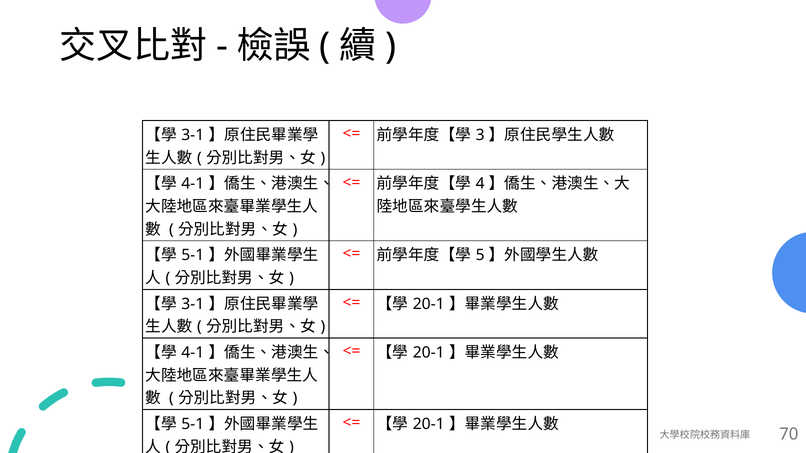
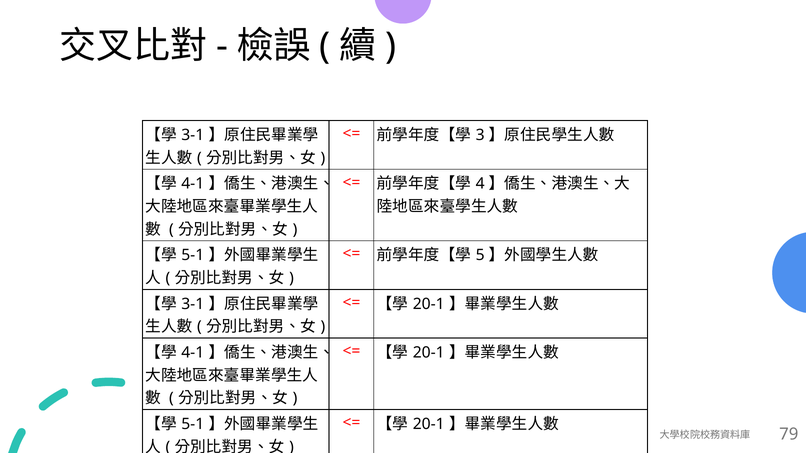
70: 70 -> 79
